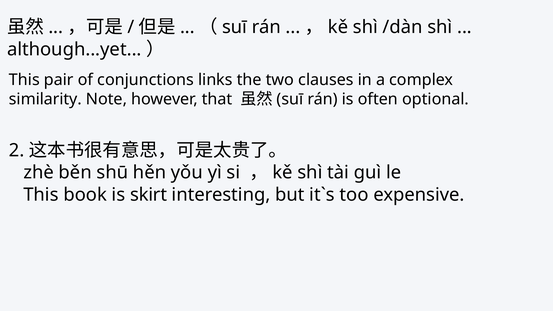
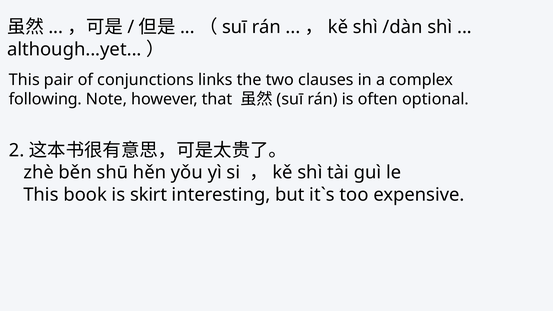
similarity: similarity -> following
